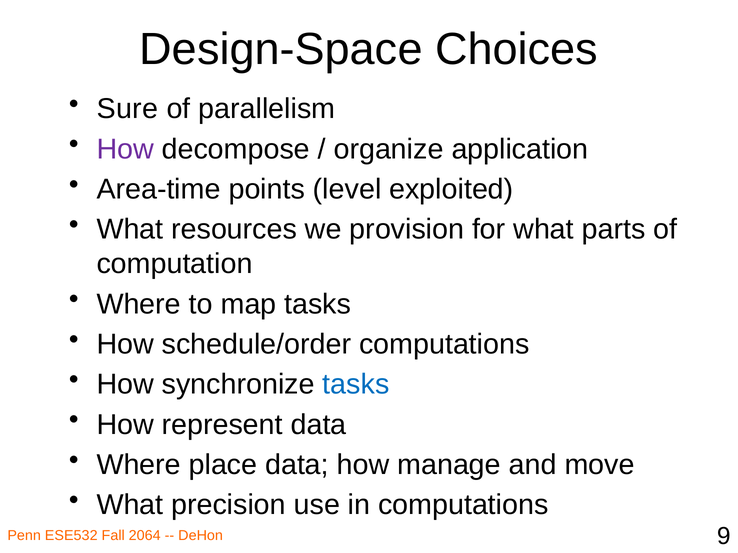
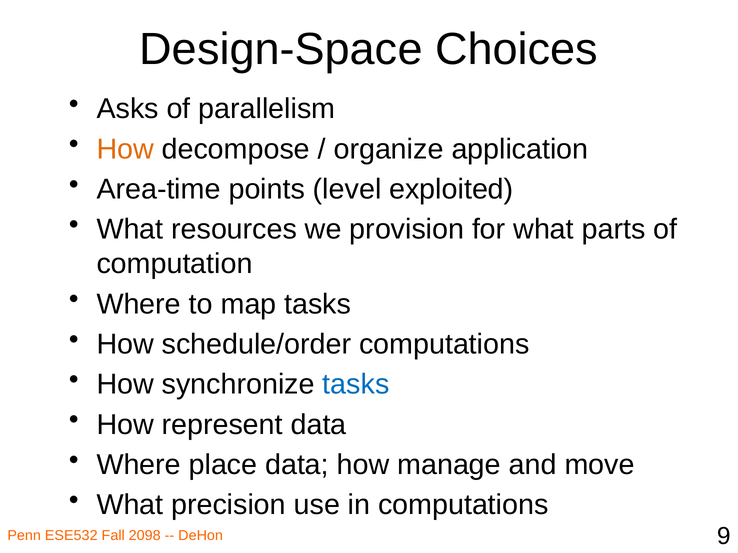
Sure: Sure -> Asks
How at (125, 149) colour: purple -> orange
2064: 2064 -> 2098
